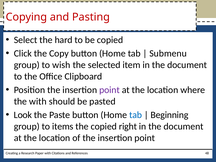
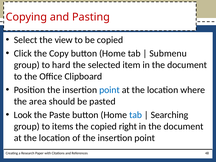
hard: hard -> view
wish: wish -> hard
point at (109, 90) colour: purple -> blue
the with: with -> area
Beginning: Beginning -> Searching
